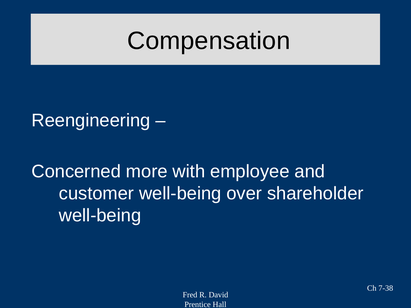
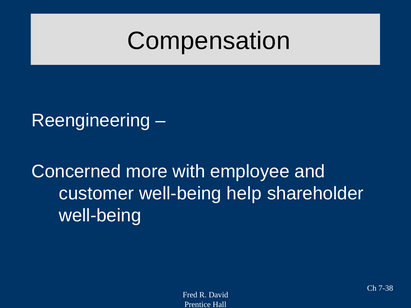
over: over -> help
